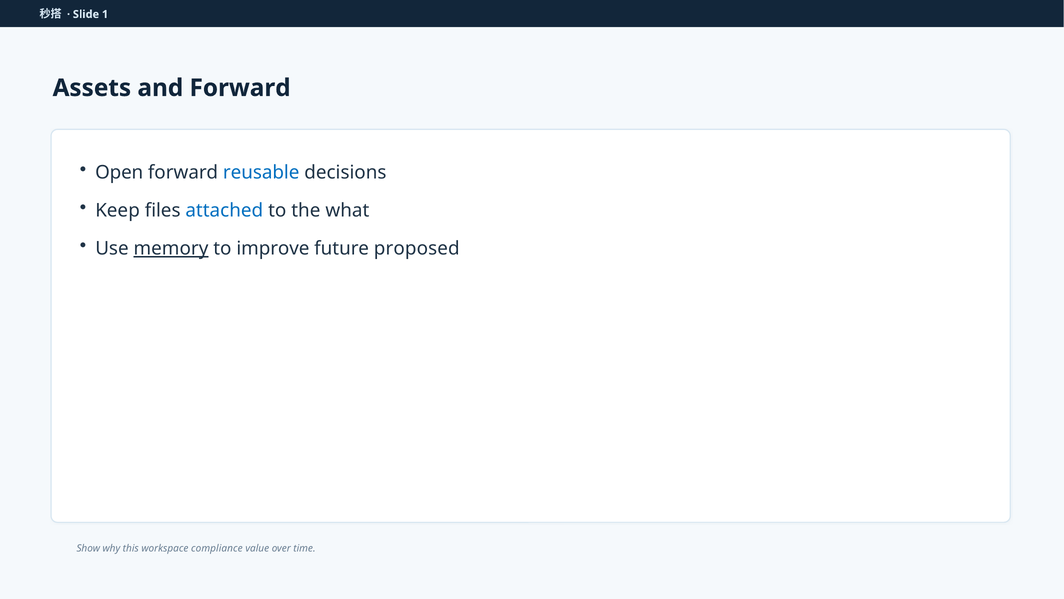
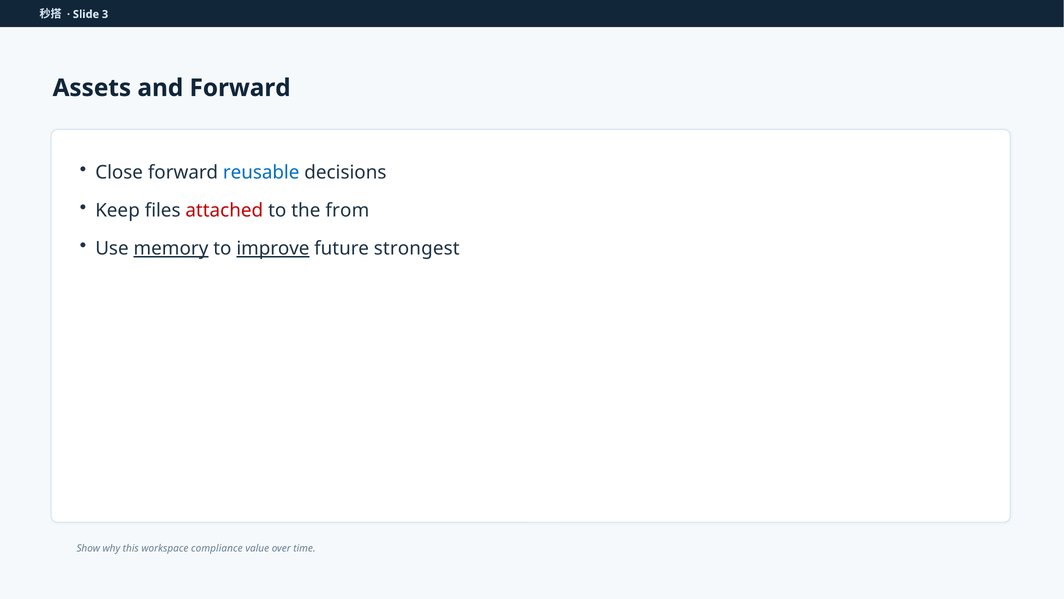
1: 1 -> 3
Open: Open -> Close
attached colour: blue -> red
what: what -> from
improve underline: none -> present
proposed: proposed -> strongest
